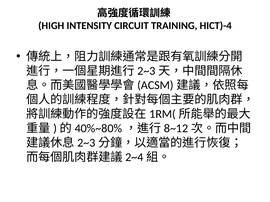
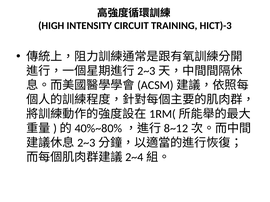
HICT)-4: HICT)-4 -> HICT)-3
